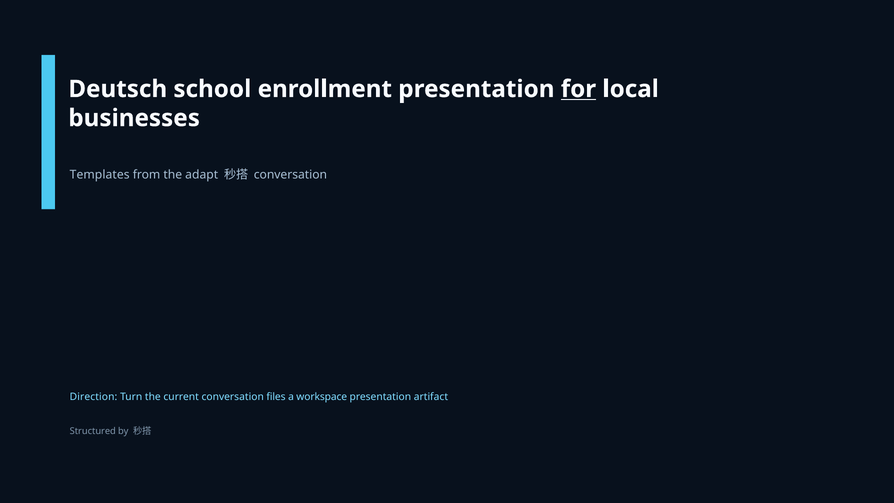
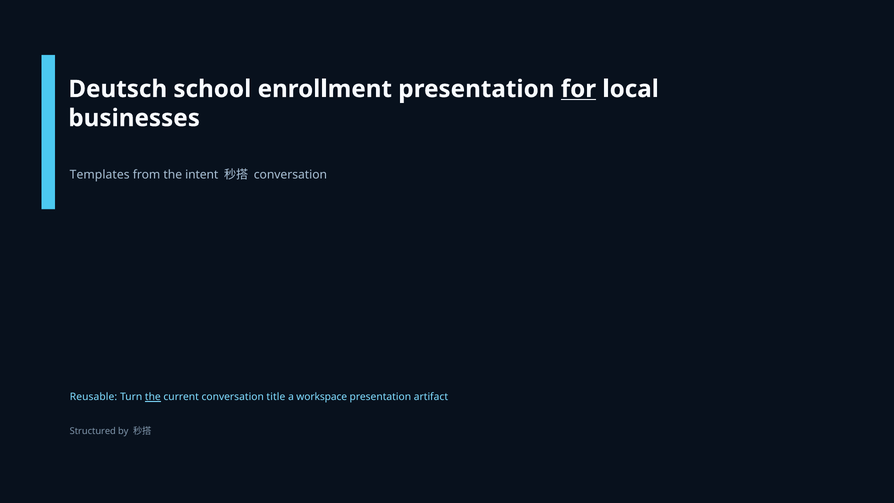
adapt: adapt -> intent
Direction: Direction -> Reusable
the at (153, 397) underline: none -> present
files: files -> title
